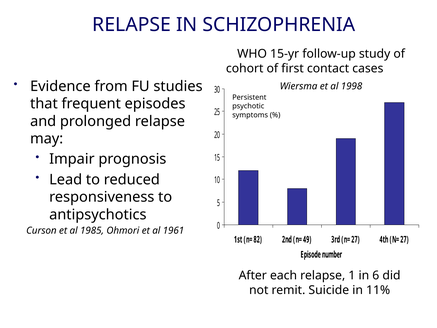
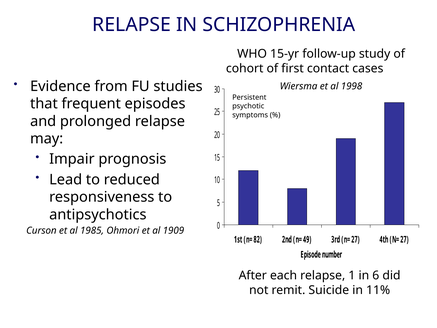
1961: 1961 -> 1909
